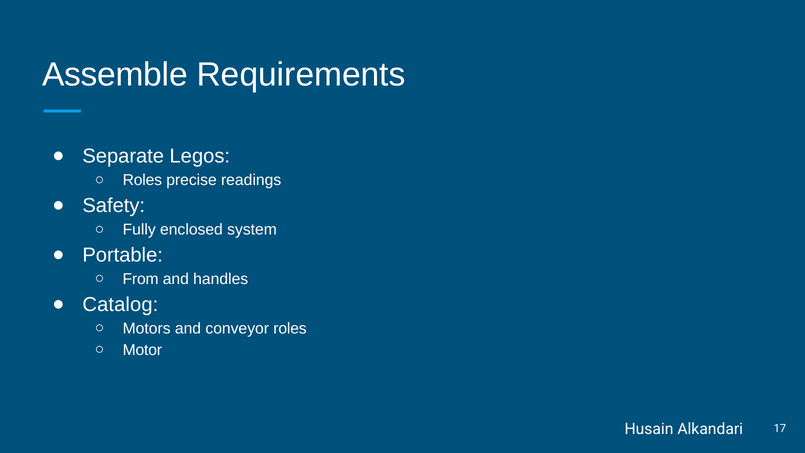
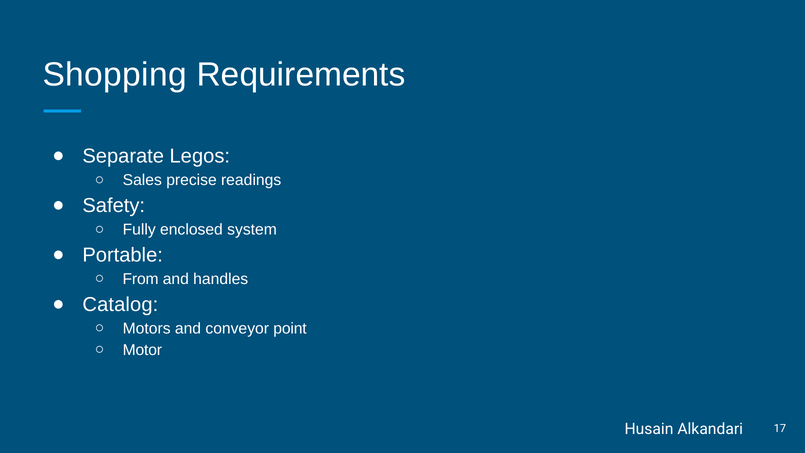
Assemble: Assemble -> Shopping
Roles at (142, 180): Roles -> Sales
conveyor roles: roles -> point
